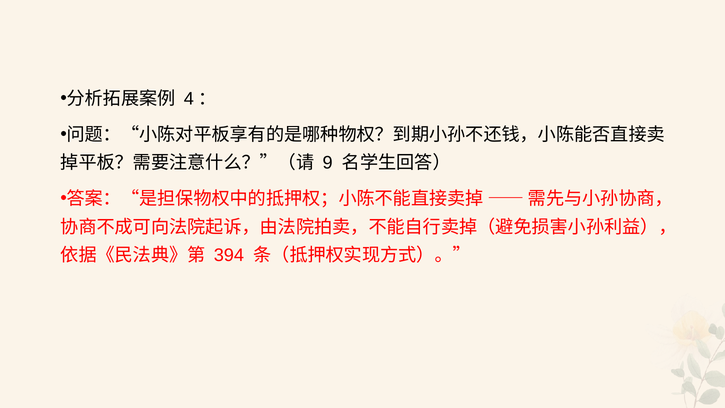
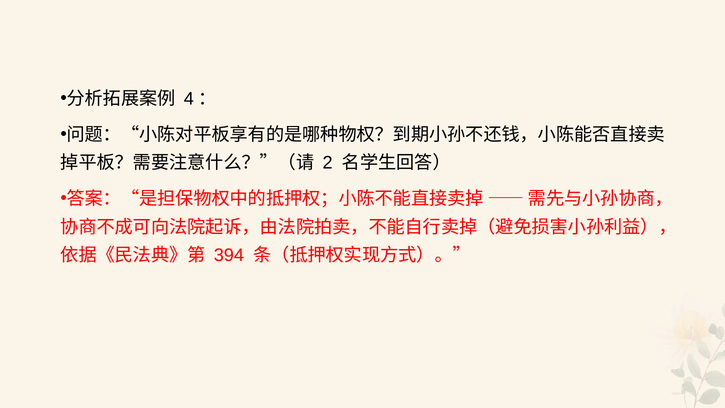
9: 9 -> 2
